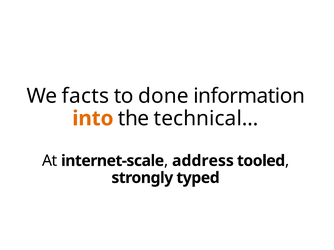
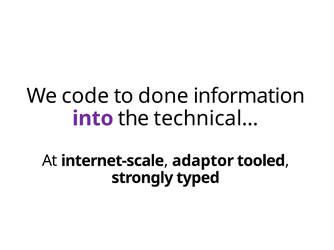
facts: facts -> code
into colour: orange -> purple
address: address -> adaptor
